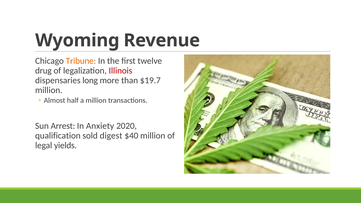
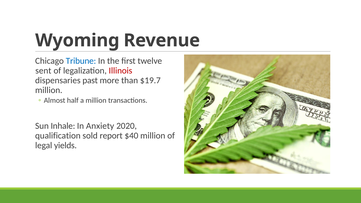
Tribune colour: orange -> blue
drug: drug -> sent
long: long -> past
Arrest: Arrest -> Inhale
digest: digest -> report
